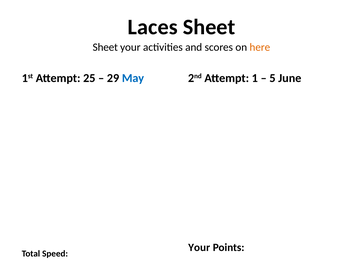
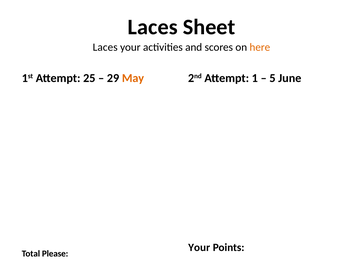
Sheet at (105, 47): Sheet -> Laces
May colour: blue -> orange
Speed: Speed -> Please
